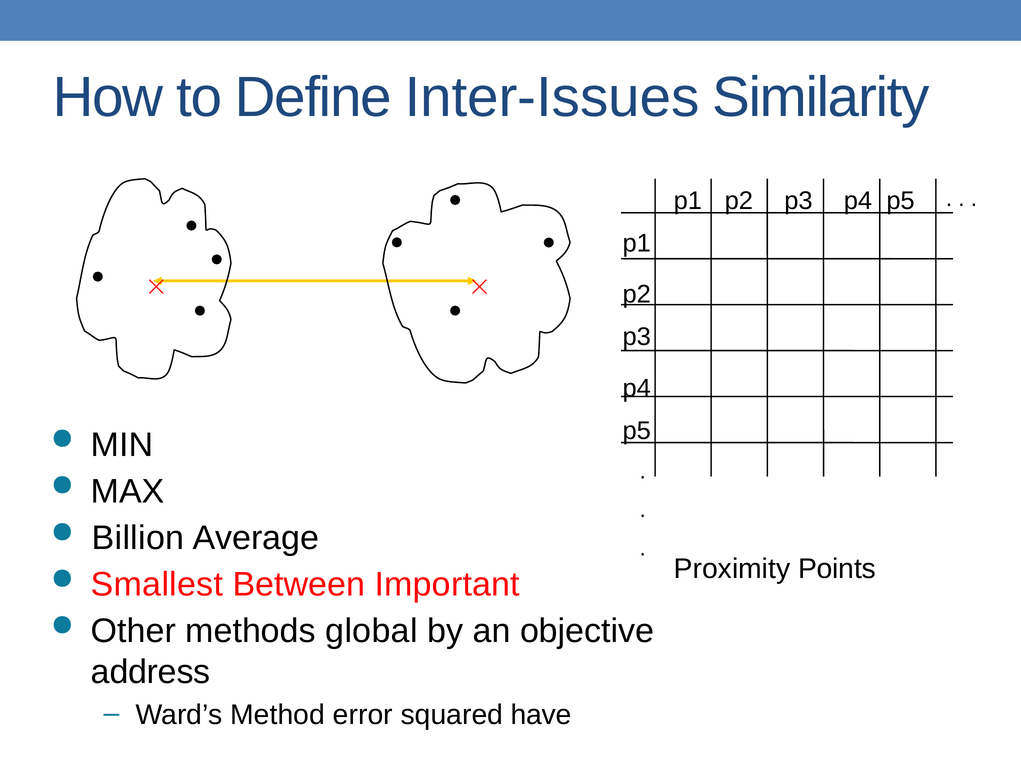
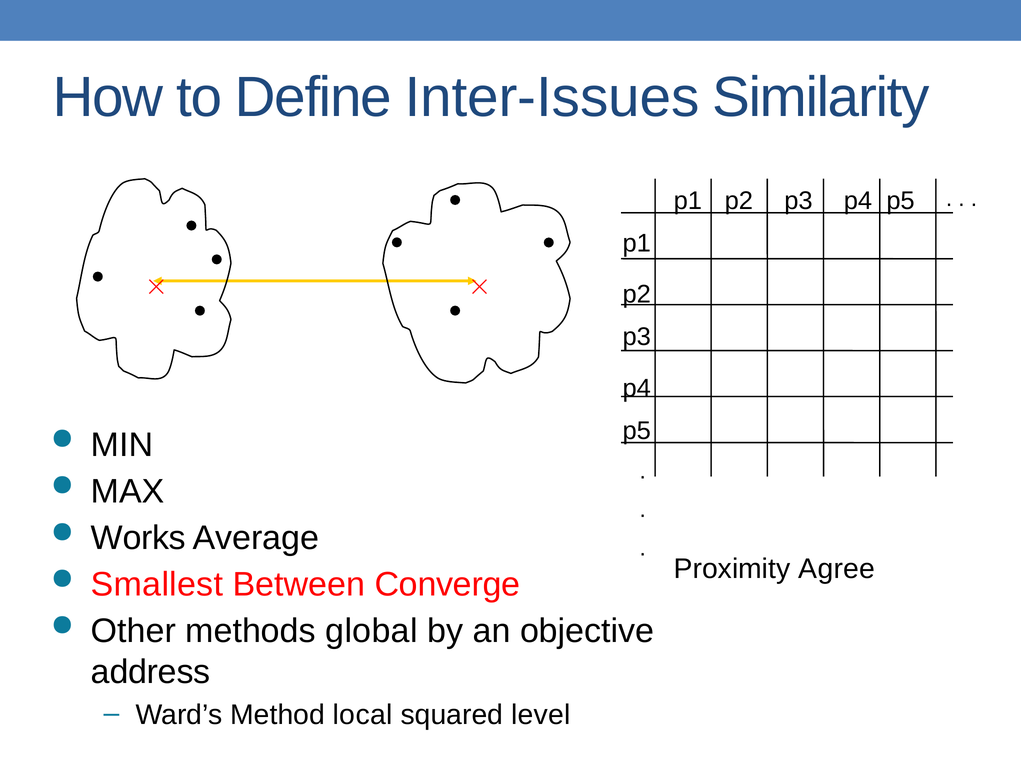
Billion: Billion -> Works
Points: Points -> Agree
Important: Important -> Converge
error: error -> local
have: have -> level
